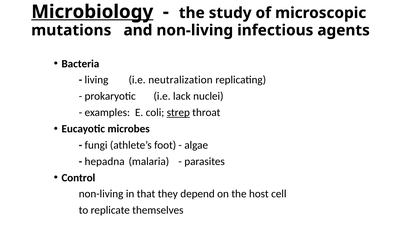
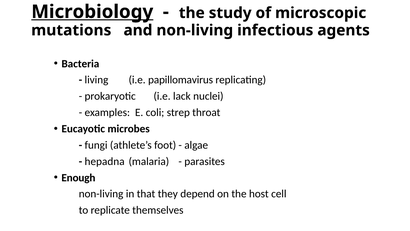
neutralization: neutralization -> papillomavirus
strep underline: present -> none
Control: Control -> Enough
